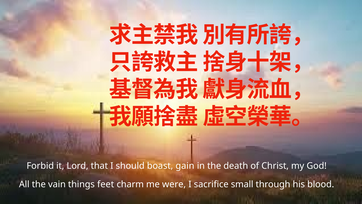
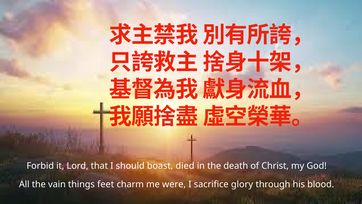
gain: gain -> died
small: small -> glory
